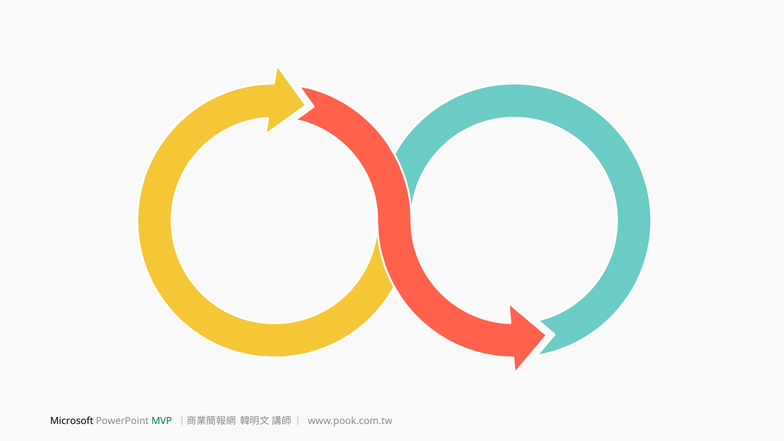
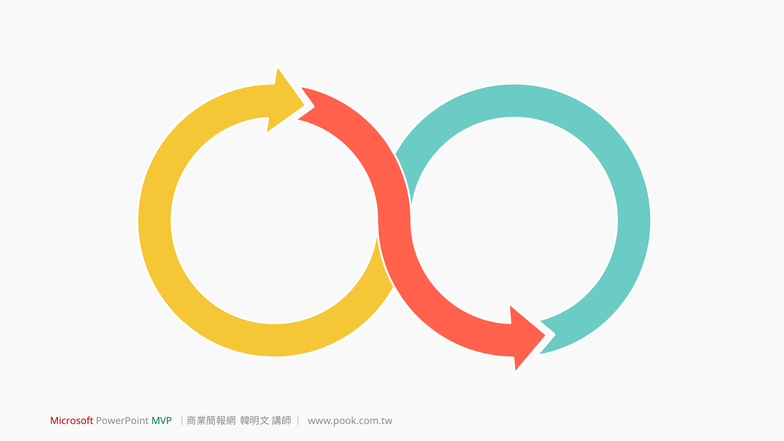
Microsoft colour: black -> red
